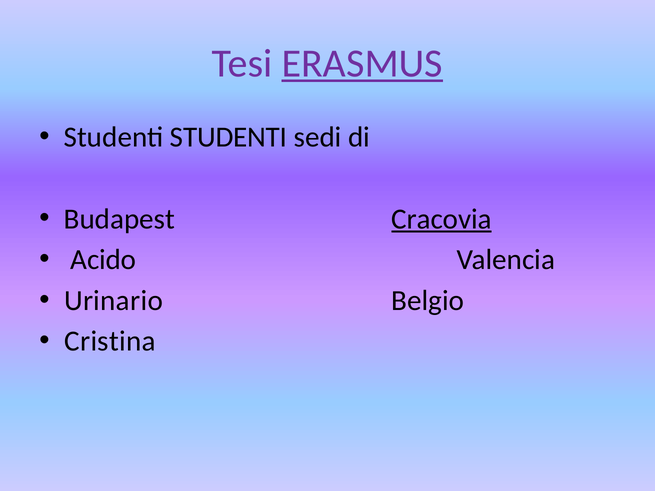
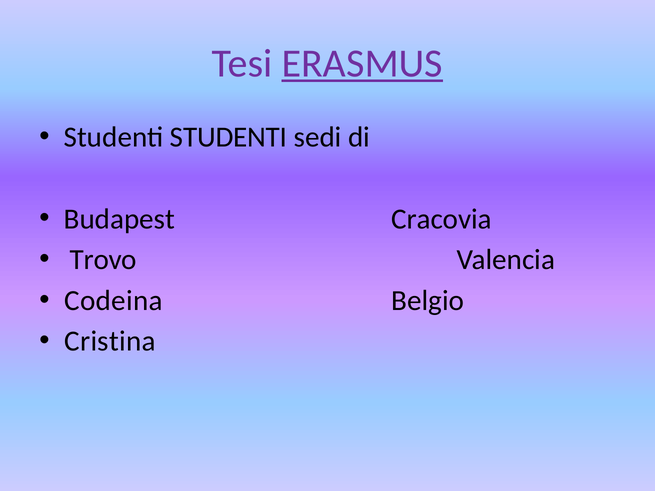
Cracovia underline: present -> none
Acido: Acido -> Trovo
Urinario: Urinario -> Codeina
